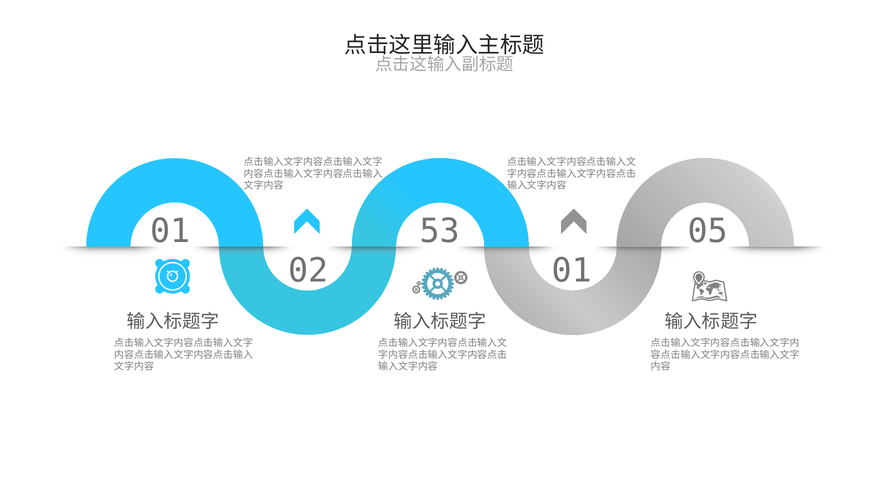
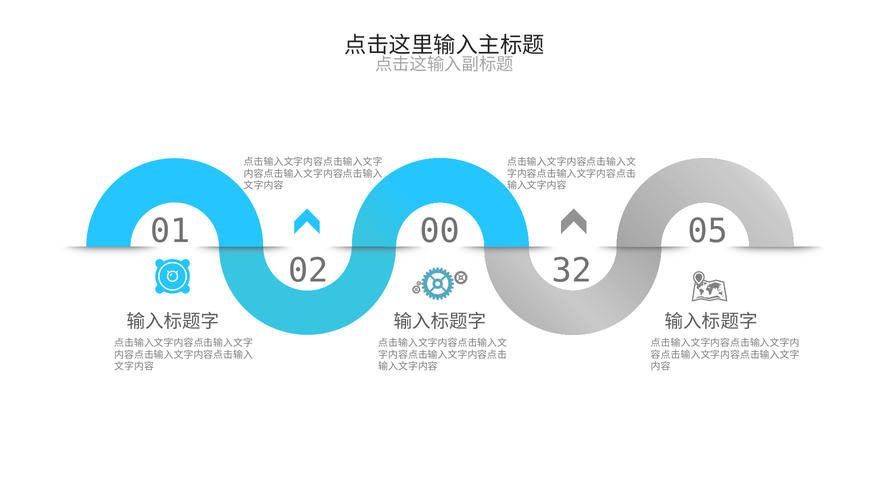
53: 53 -> 00
02 01: 01 -> 32
